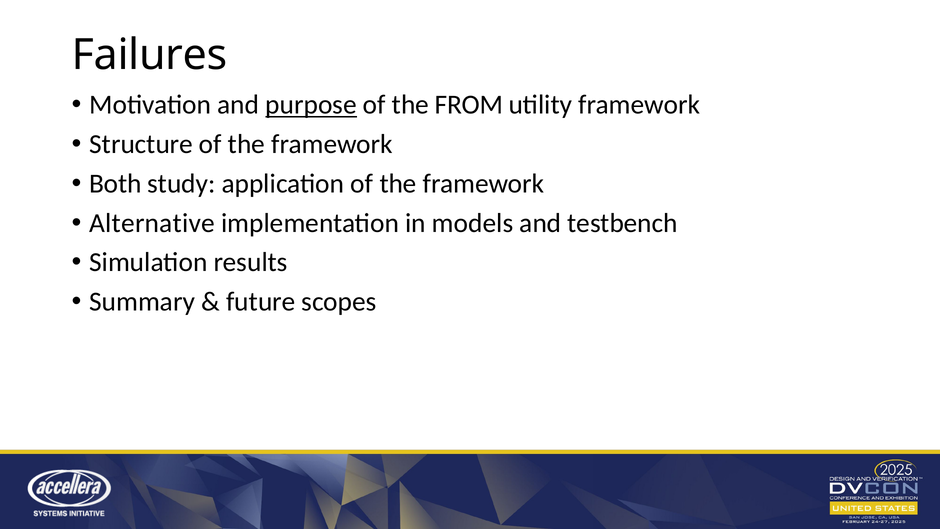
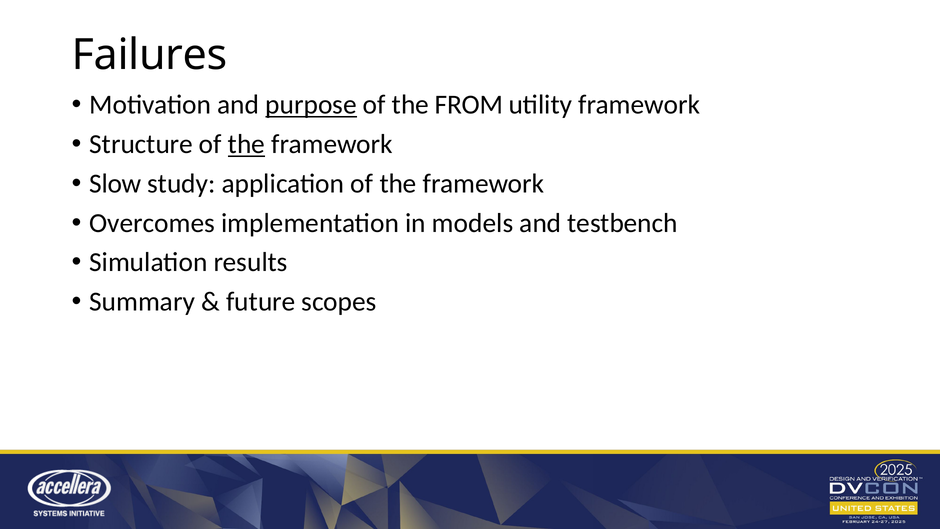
the at (247, 144) underline: none -> present
Both: Both -> Slow
Alternative: Alternative -> Overcomes
